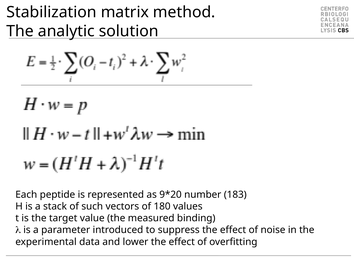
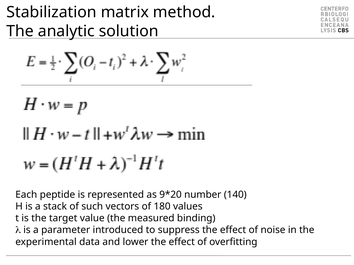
183: 183 -> 140
